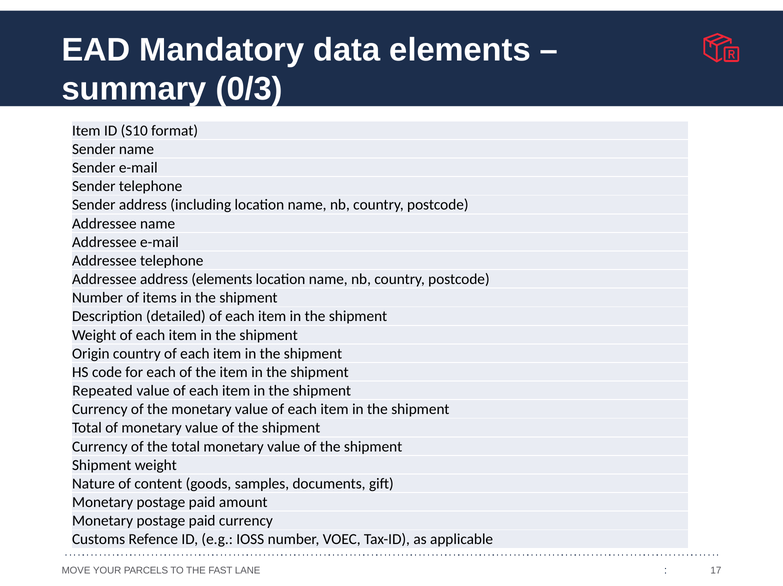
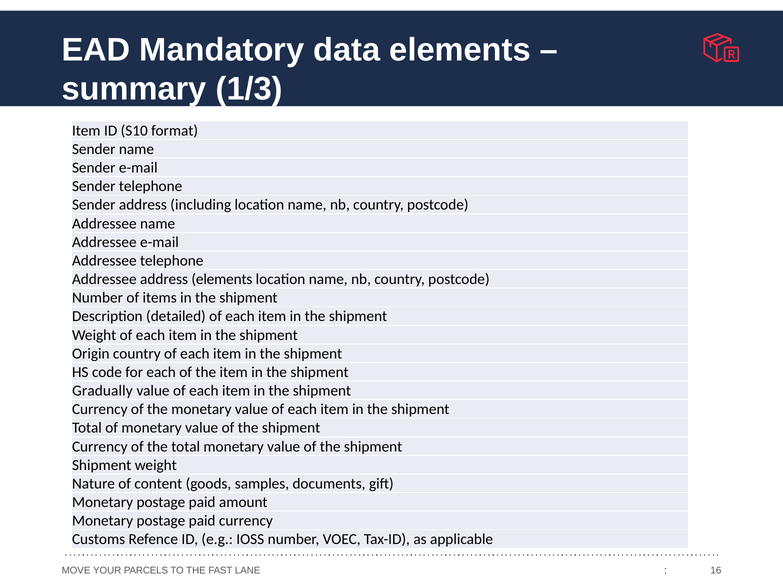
0/3: 0/3 -> 1/3
Repeated: Repeated -> Gradually
17: 17 -> 16
